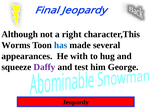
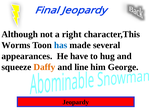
with: with -> have
Daffy colour: purple -> orange
test: test -> line
